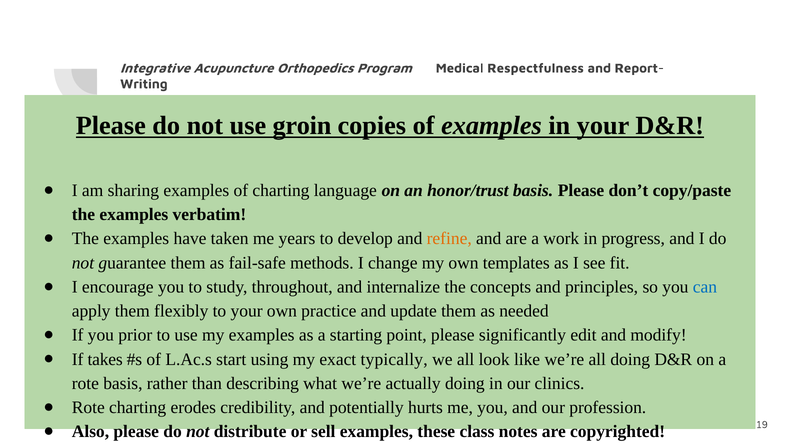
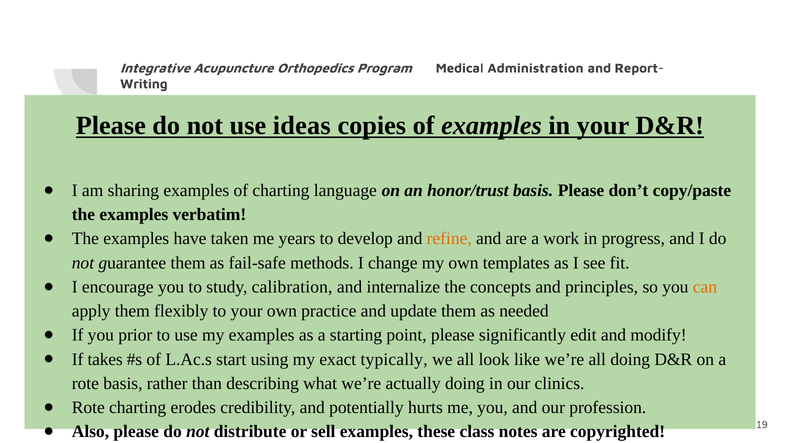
Respectfulness: Respectfulness -> Administration
groin: groin -> ideas
throughout: throughout -> calibration
can colour: blue -> orange
